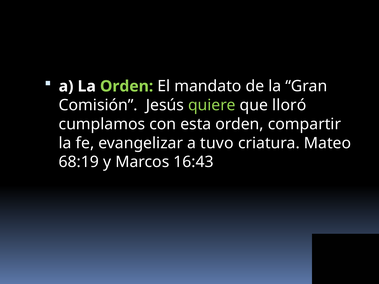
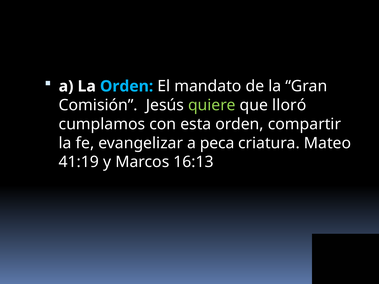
Orden at (127, 86) colour: light green -> light blue
tuvo: tuvo -> peca
68:19: 68:19 -> 41:19
16:43: 16:43 -> 16:13
